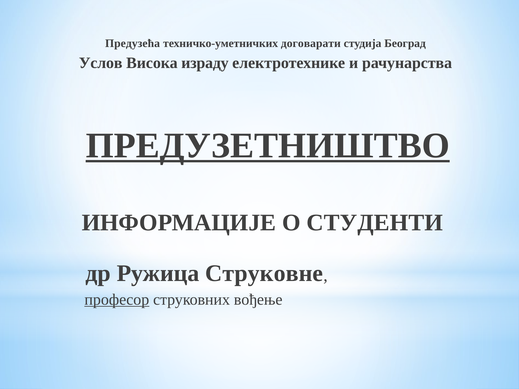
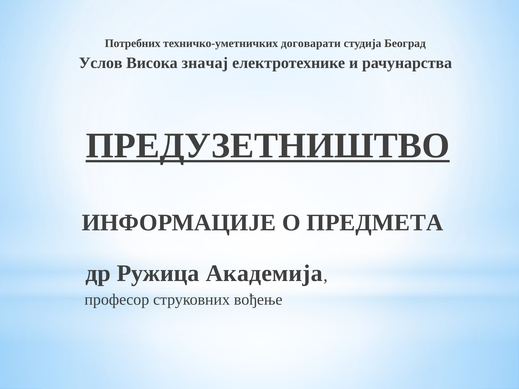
Предузећа: Предузећа -> Потребних
израду: израду -> значај
СТУДЕНТИ: СТУДЕНТИ -> ПРЕДМЕТА
Струковне: Струковне -> Академија
професор underline: present -> none
